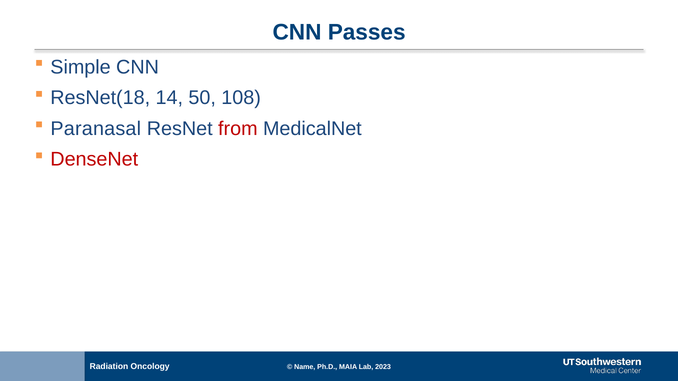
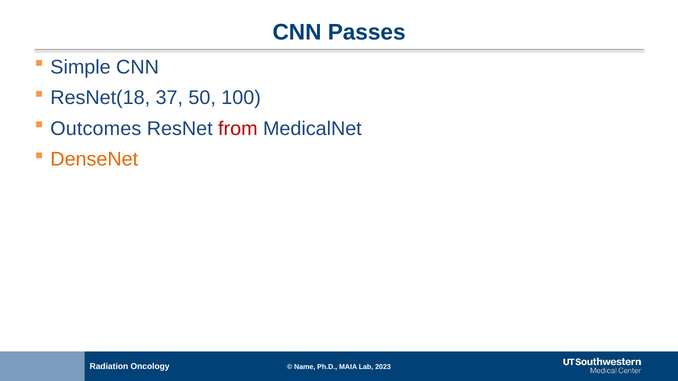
14: 14 -> 37
108: 108 -> 100
Paranasal: Paranasal -> Outcomes
DenseNet colour: red -> orange
